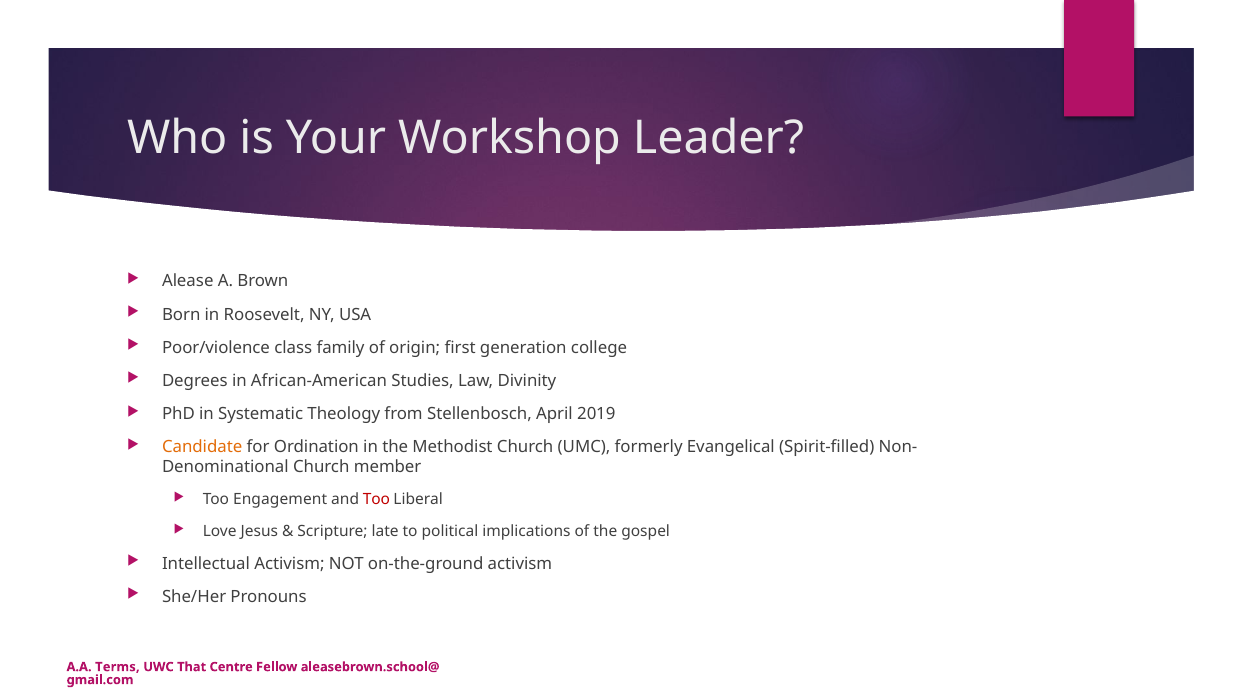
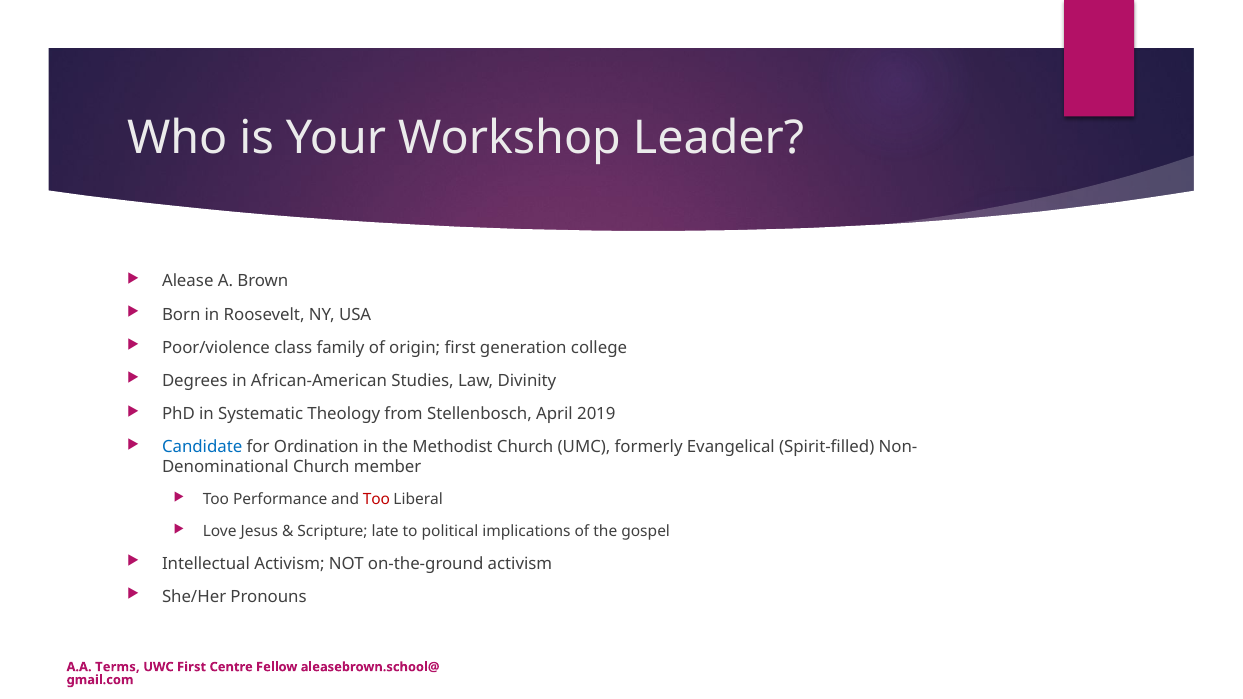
Candidate colour: orange -> blue
Engagement: Engagement -> Performance
UWC That: That -> First
